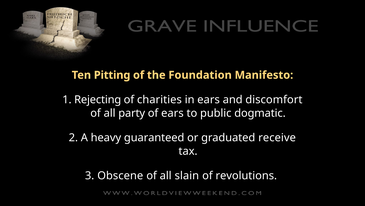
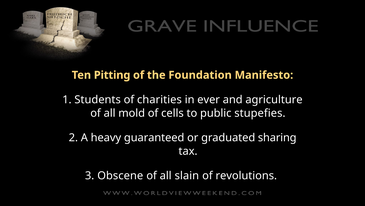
Rejecting: Rejecting -> Students
in ears: ears -> ever
discomfort: discomfort -> agriculture
party: party -> mold
of ears: ears -> cells
dogmatic: dogmatic -> stupefies
receive: receive -> sharing
